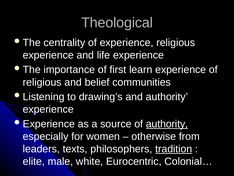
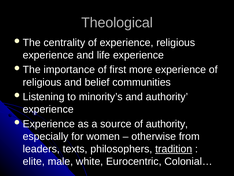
learn: learn -> more
drawing’s: drawing’s -> minority’s
authority at (167, 124) underline: present -> none
